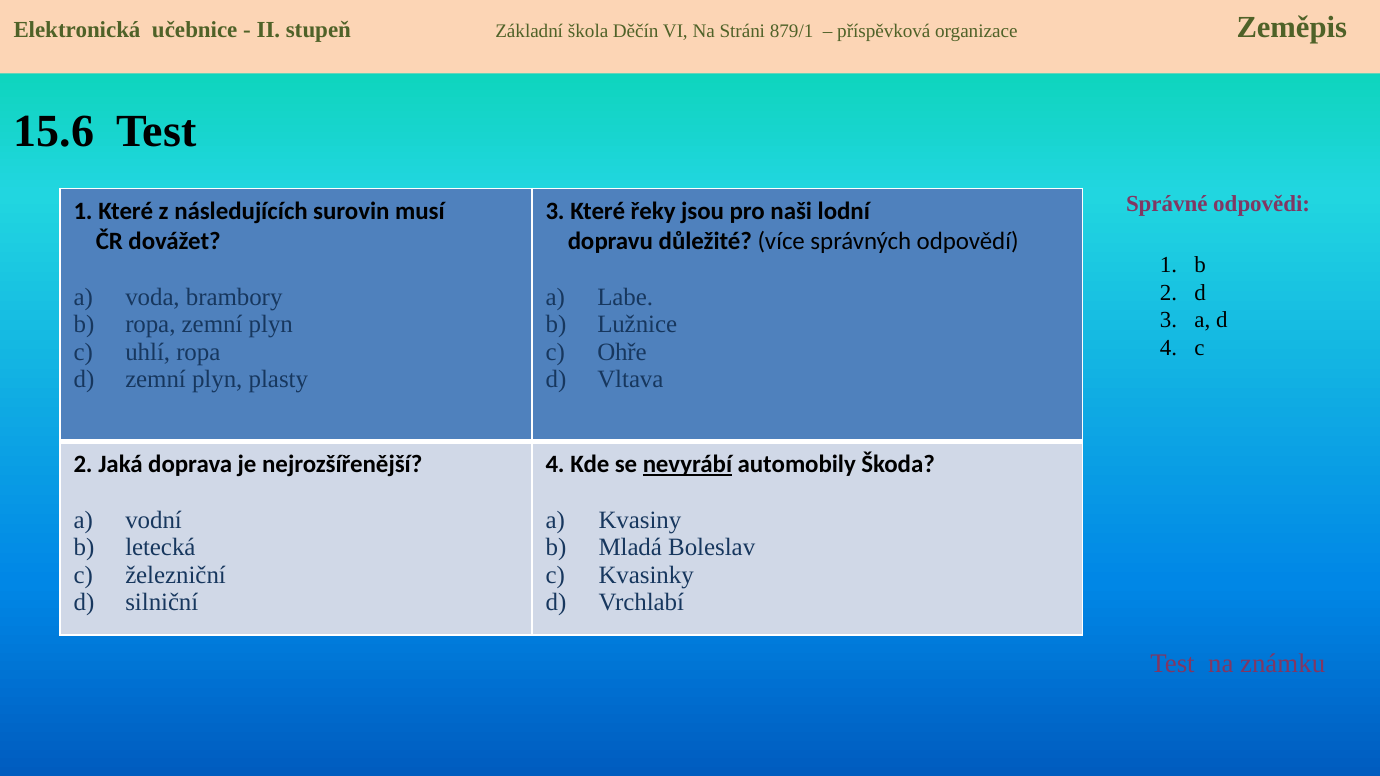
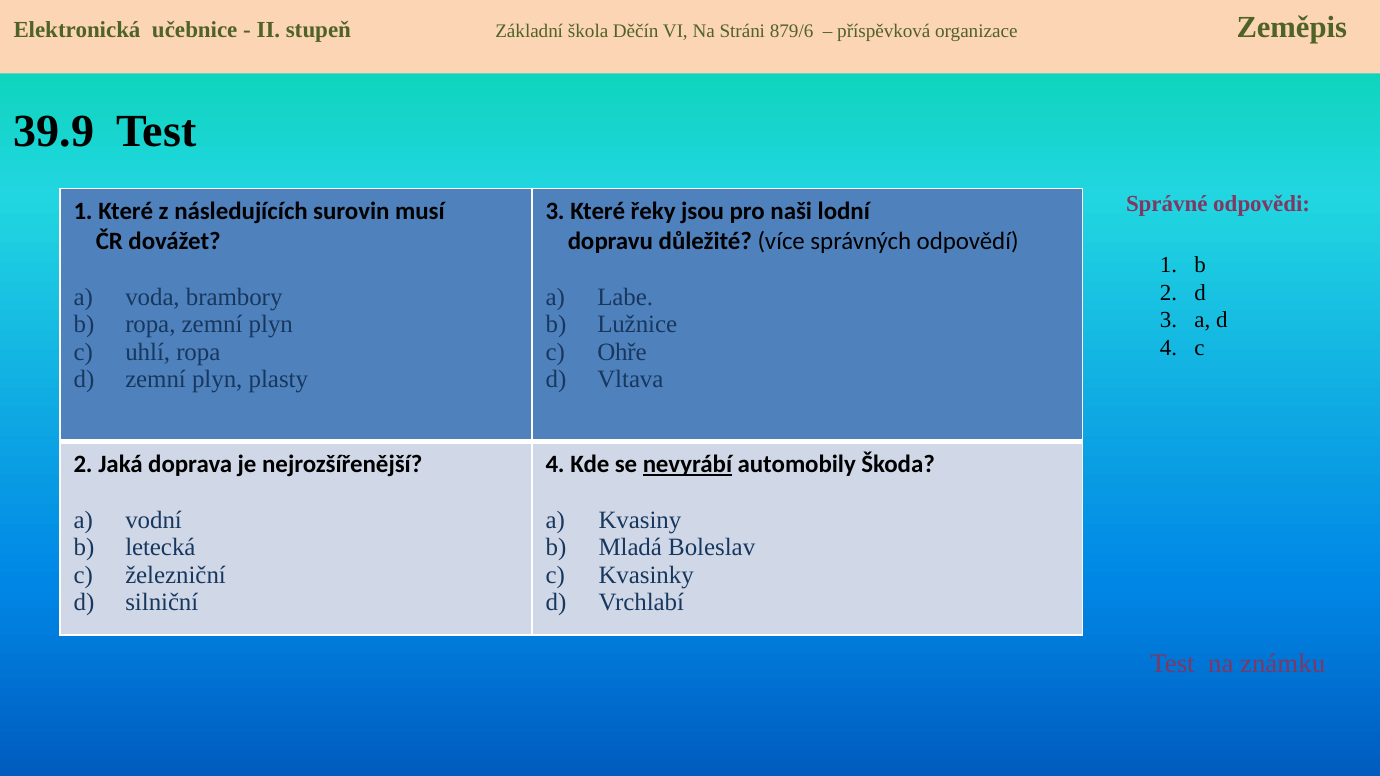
879/1: 879/1 -> 879/6
15.6: 15.6 -> 39.9
